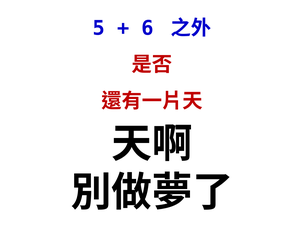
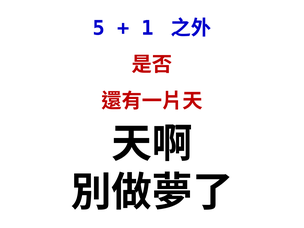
6: 6 -> 1
